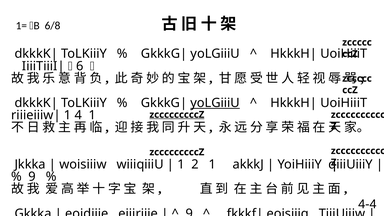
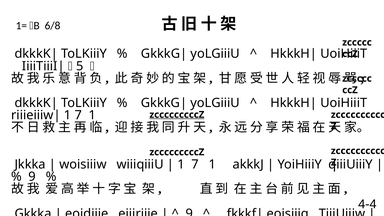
6: 6 -> 5
yoLGiiiU at (215, 103) underline: present -> none
4 at (78, 115): 4 -> 7
2 at (195, 164): 2 -> 7
